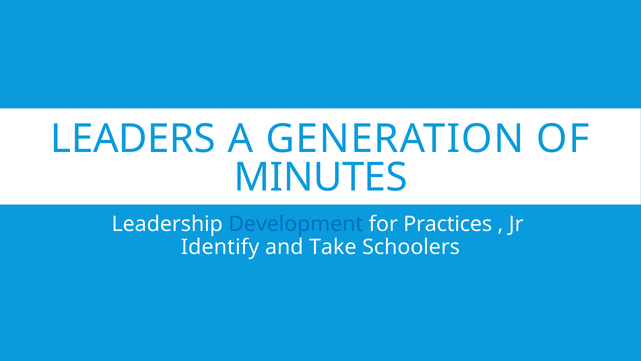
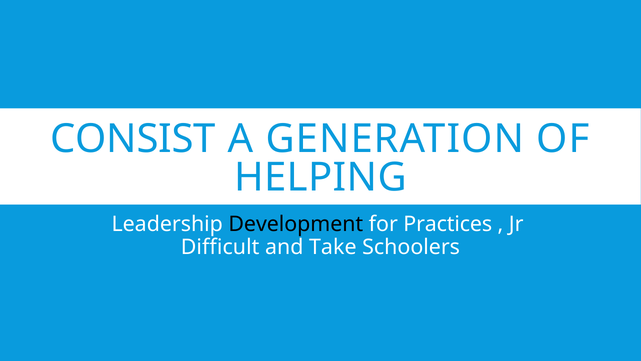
LEADERS: LEADERS -> CONSIST
MINUTES: MINUTES -> HELPING
Development colour: blue -> black
Identify: Identify -> Difficult
